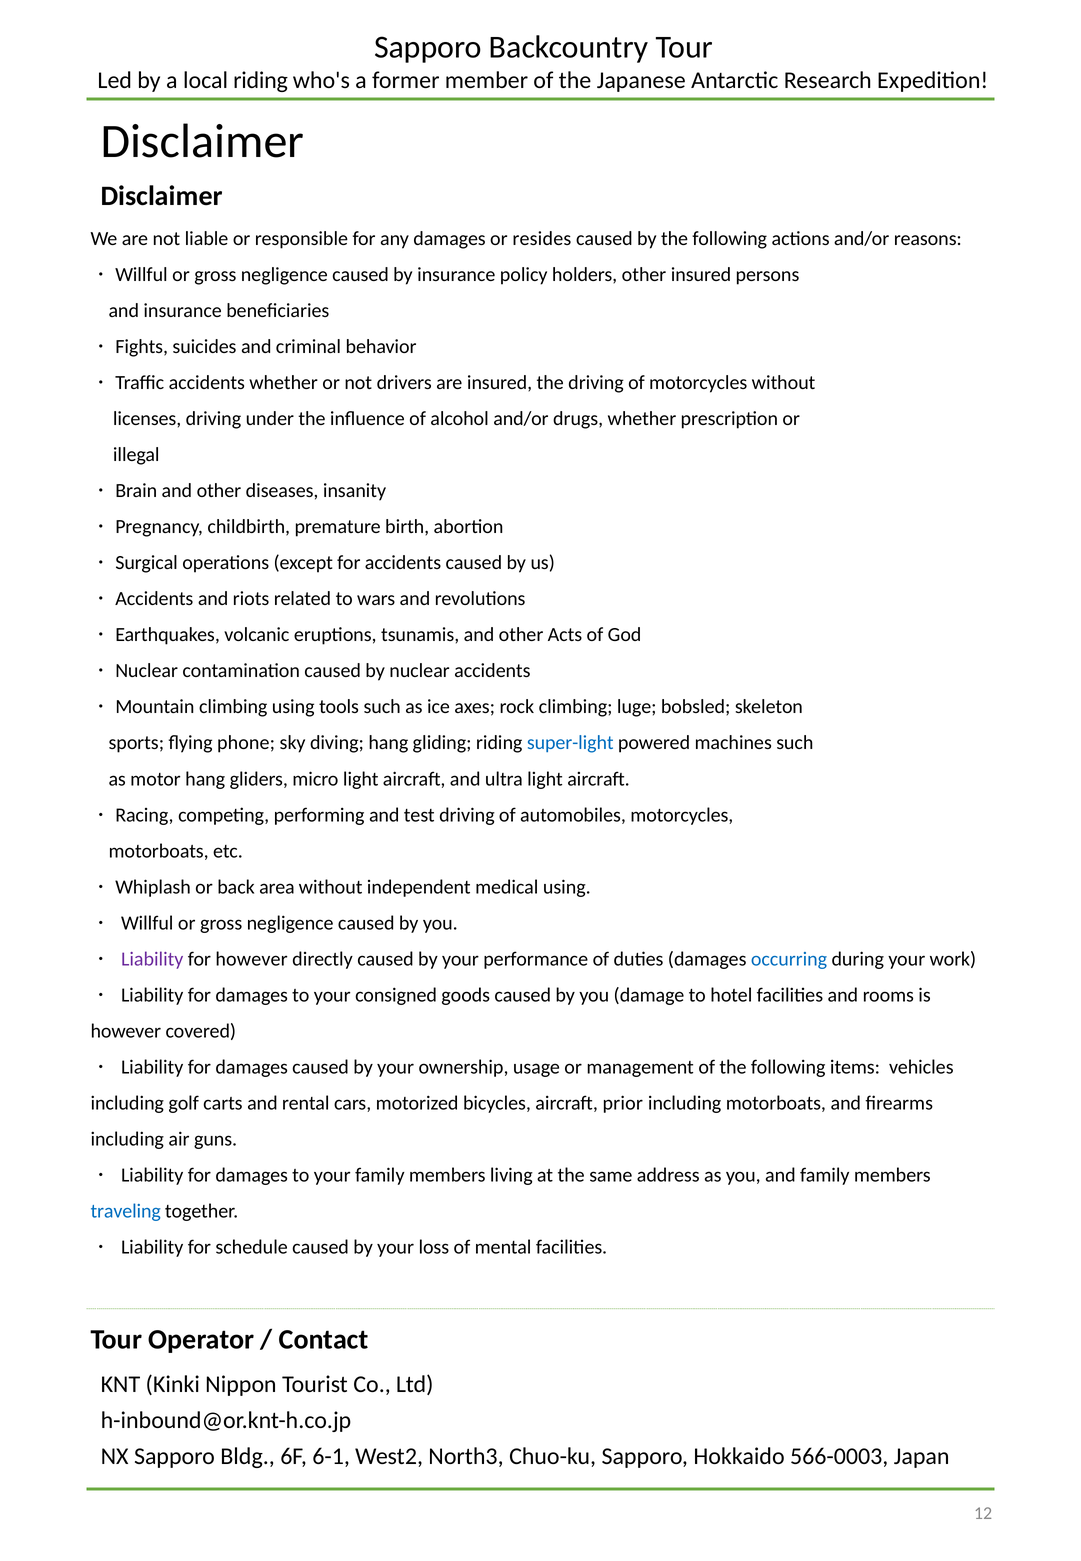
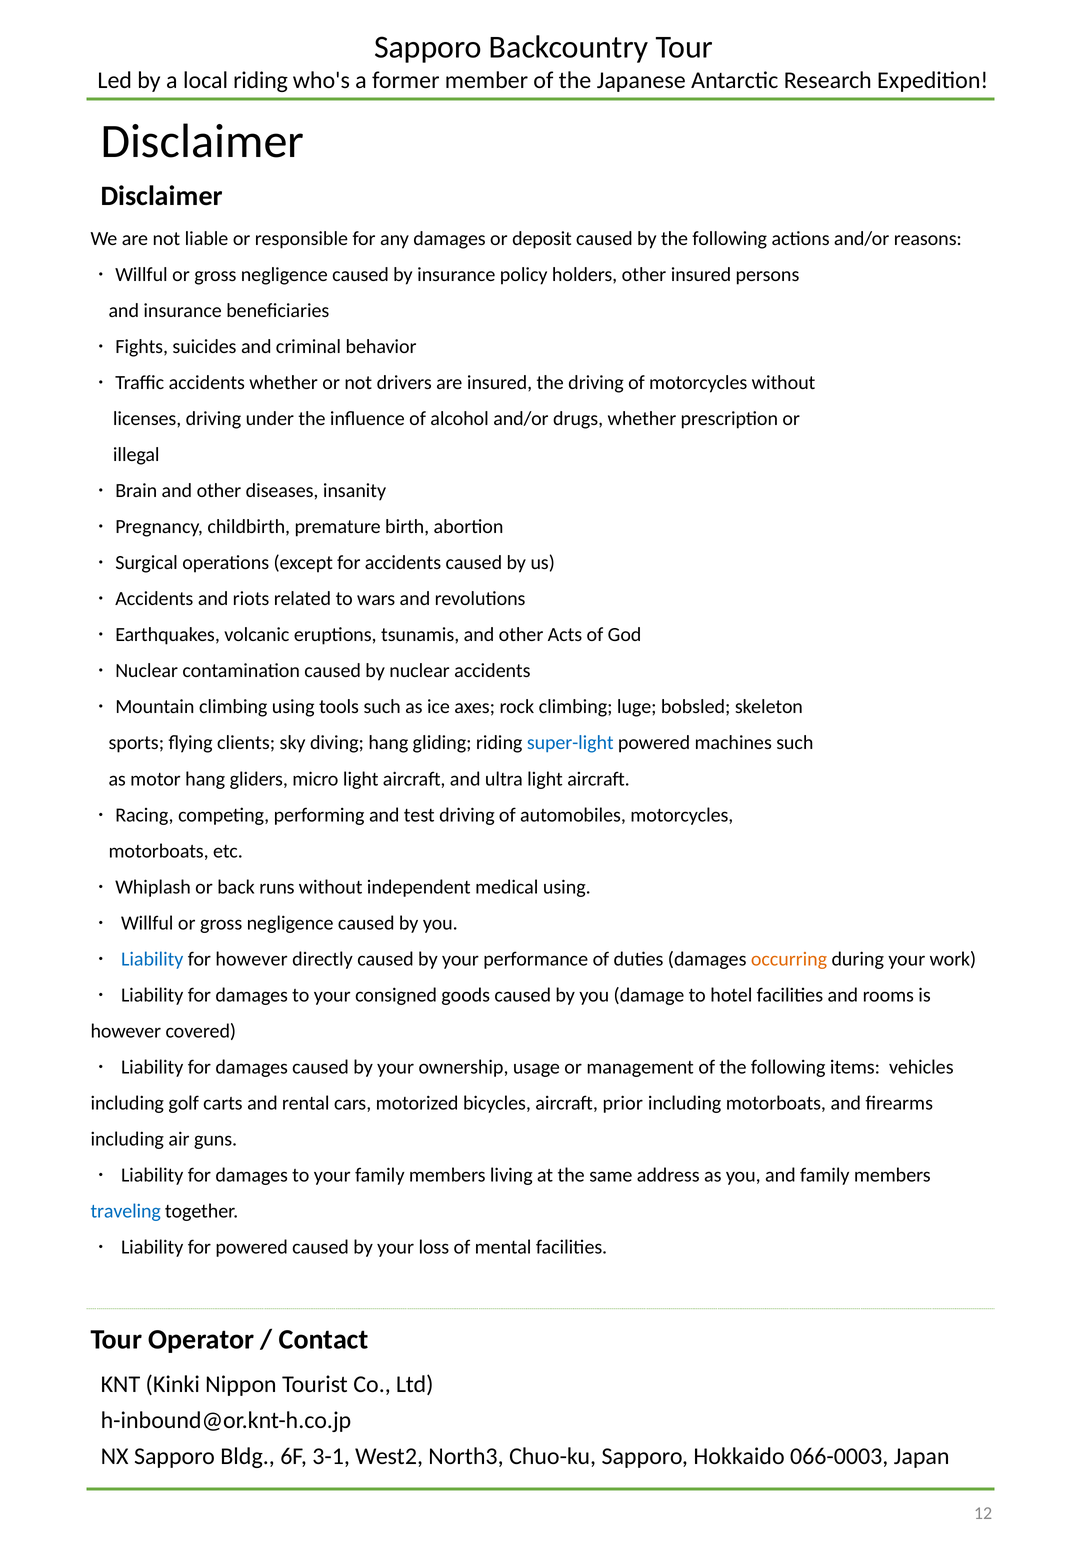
resides: resides -> deposit
phone: phone -> clients
area: area -> runs
Liability at (152, 959) colour: purple -> blue
occurring colour: blue -> orange
for schedule: schedule -> powered
6-1: 6-1 -> 3-1
566-0003: 566-0003 -> 066-0003
